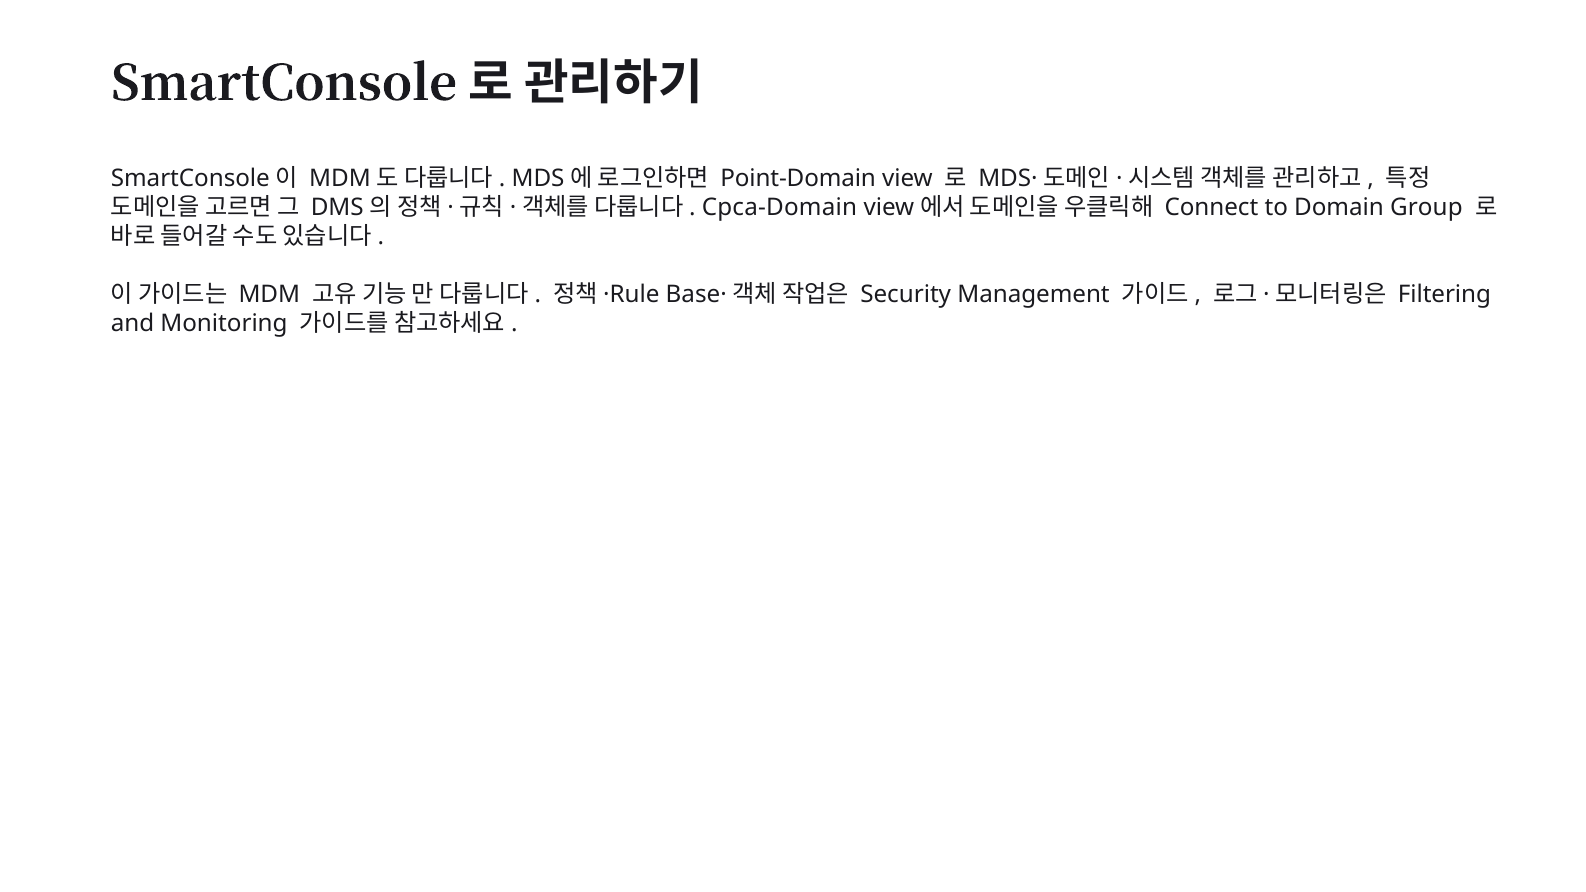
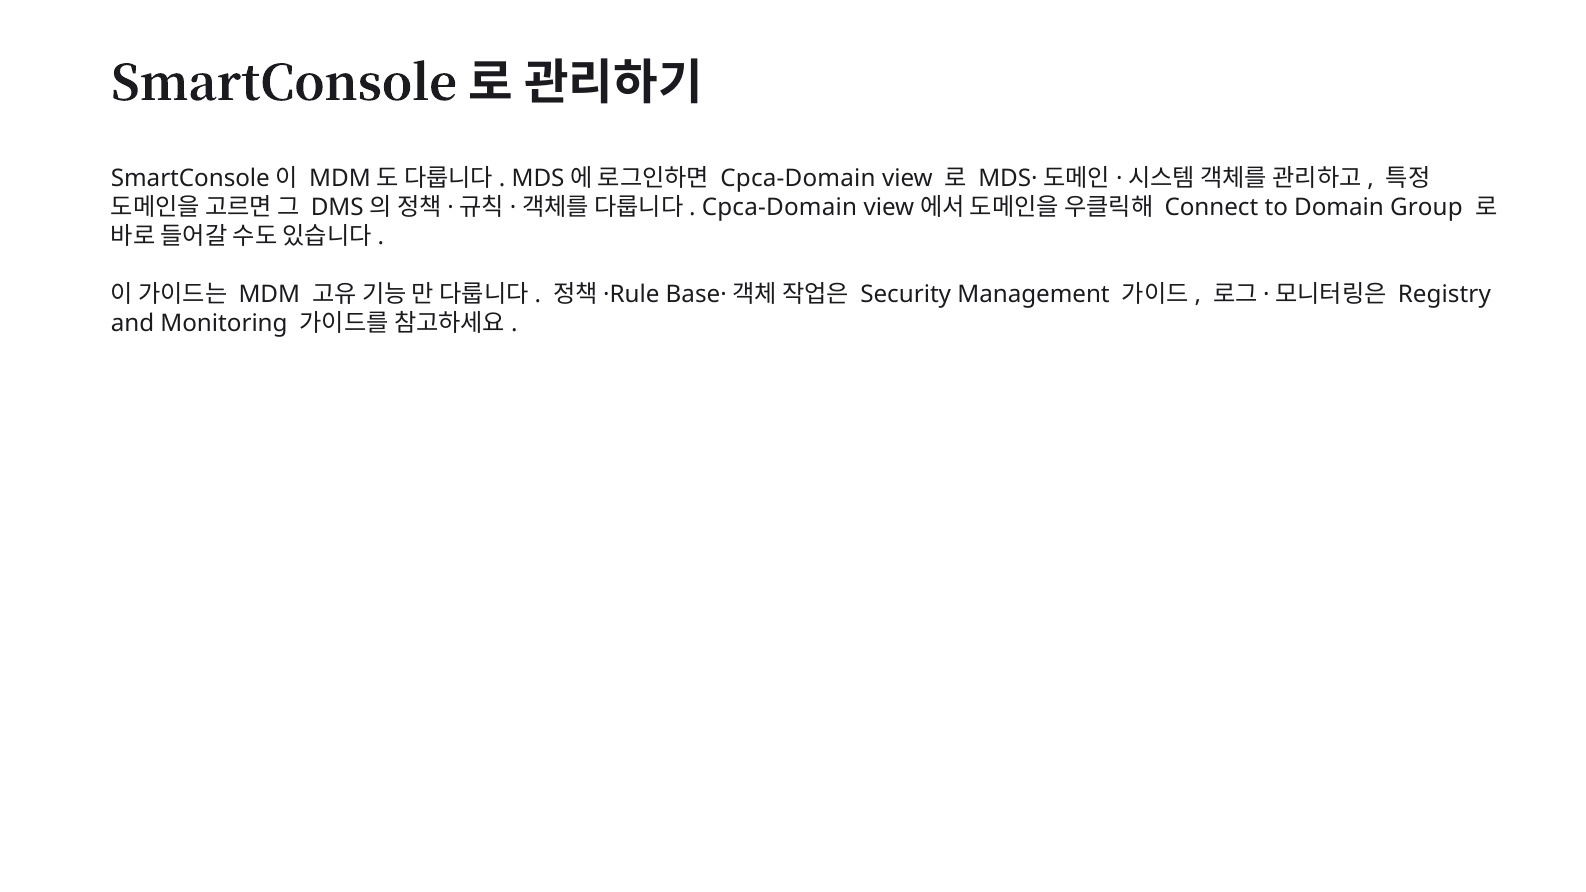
Point-Domain at (798, 179): Point-Domain -> Cpca-Domain
Filtering: Filtering -> Registry
